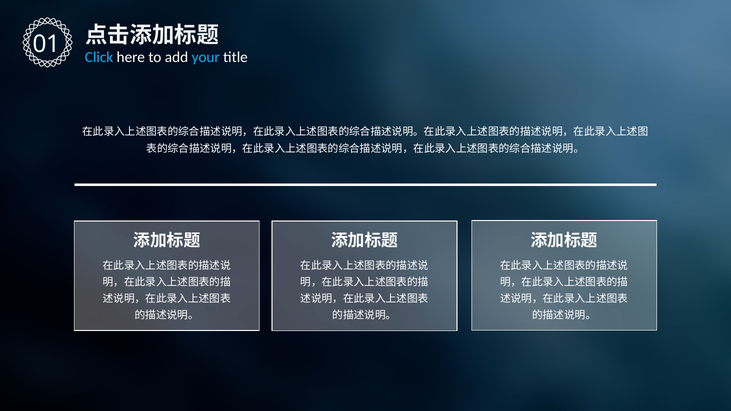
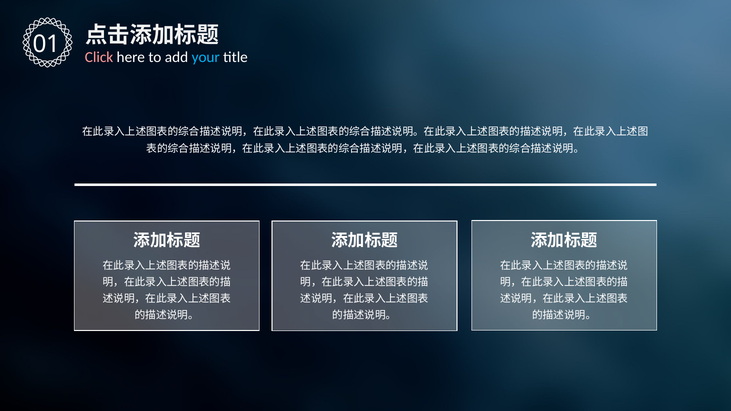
Click colour: light blue -> pink
